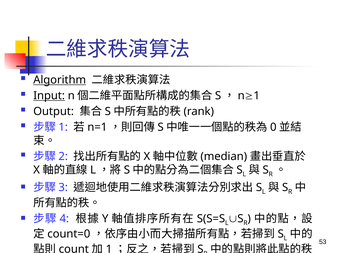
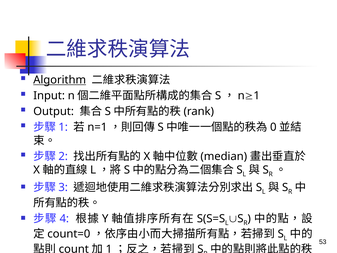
Input underline: present -> none
